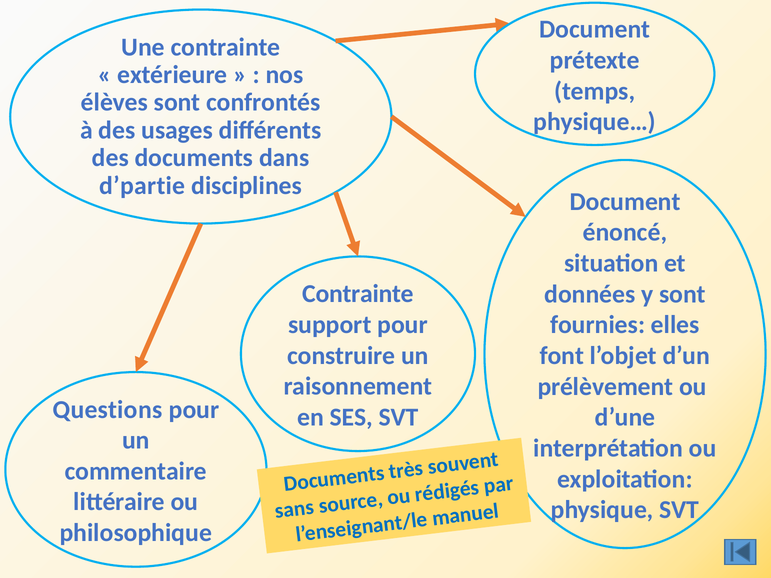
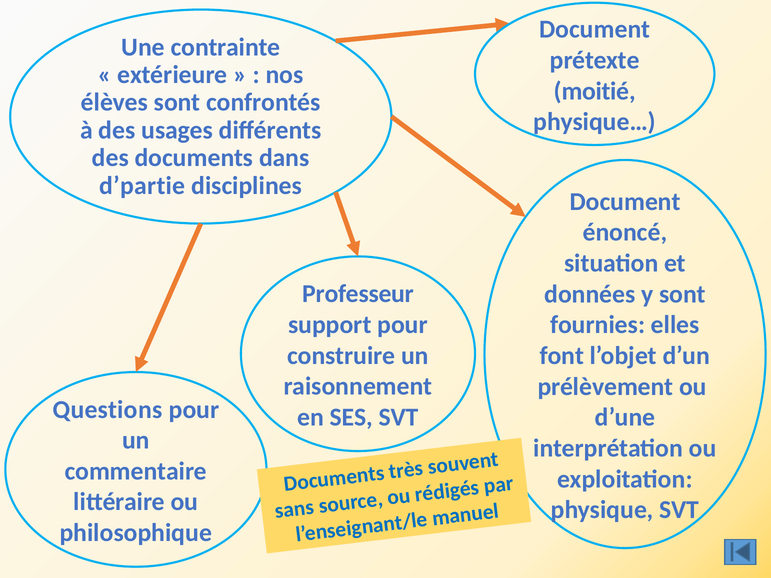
temps: temps -> moitié
Contrainte at (358, 294): Contrainte -> Professeur
